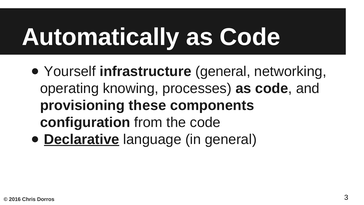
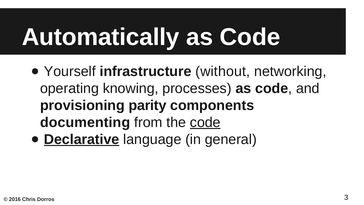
infrastructure general: general -> without
these: these -> parity
configuration: configuration -> documenting
code at (205, 122) underline: none -> present
